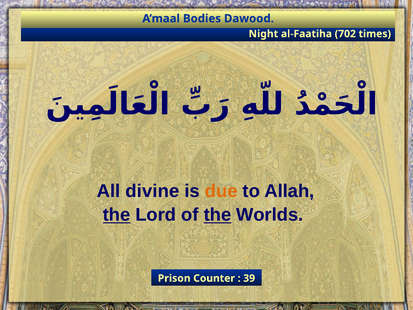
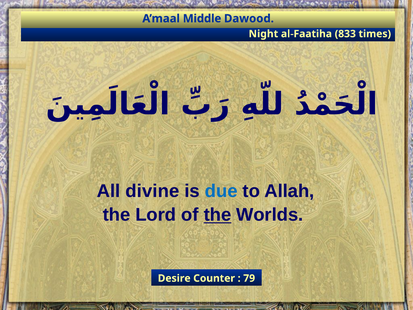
Bodies: Bodies -> Middle
702: 702 -> 833
due colour: orange -> blue
the at (117, 215) underline: present -> none
Prison: Prison -> Desire
39: 39 -> 79
